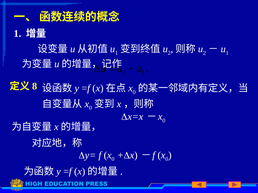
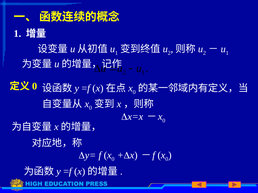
8 at (35, 86): 8 -> 0
